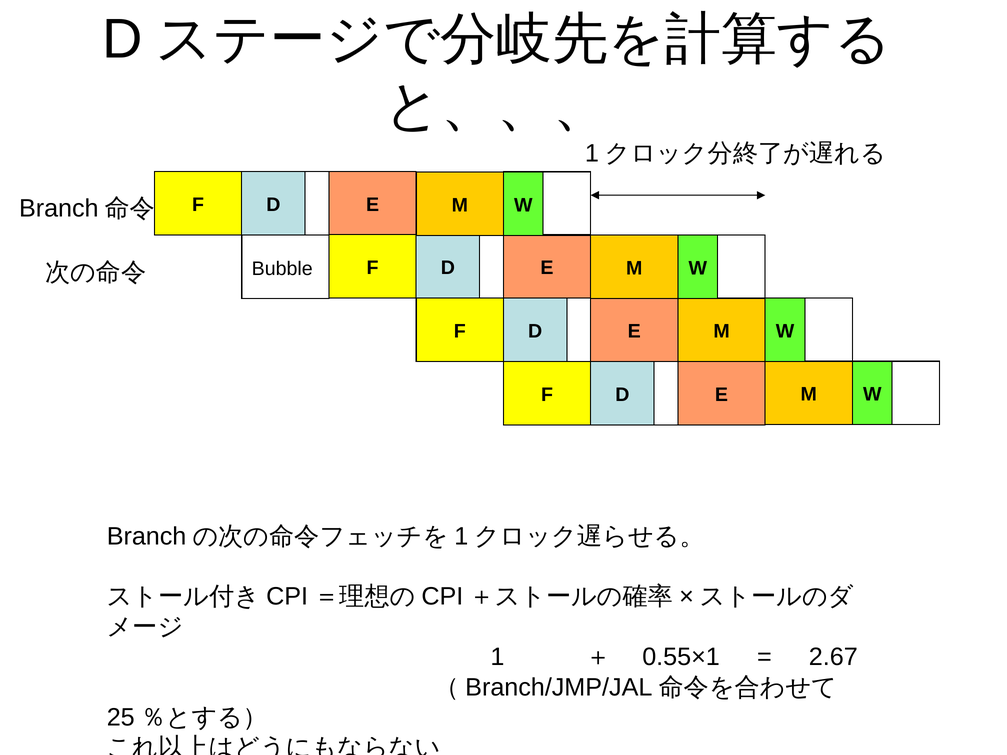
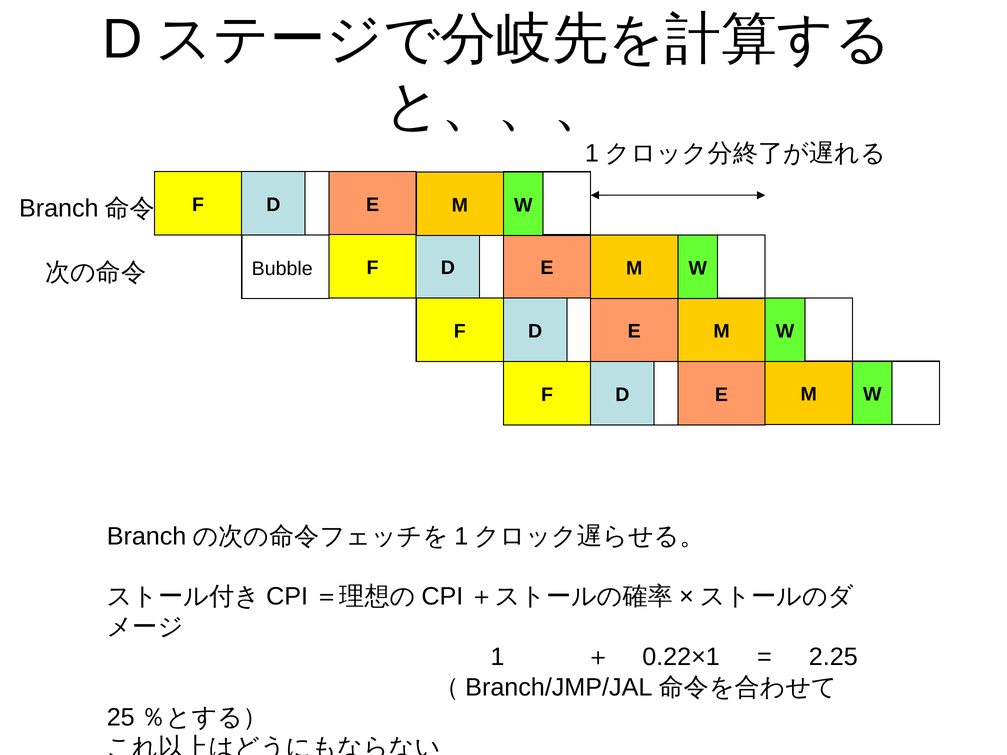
0.55×1: 0.55×1 -> 0.22×1
2.67: 2.67 -> 2.25
